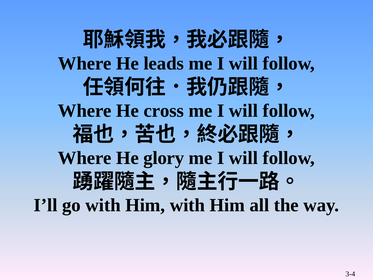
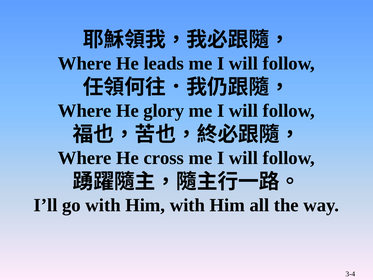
cross: cross -> glory
glory: glory -> cross
